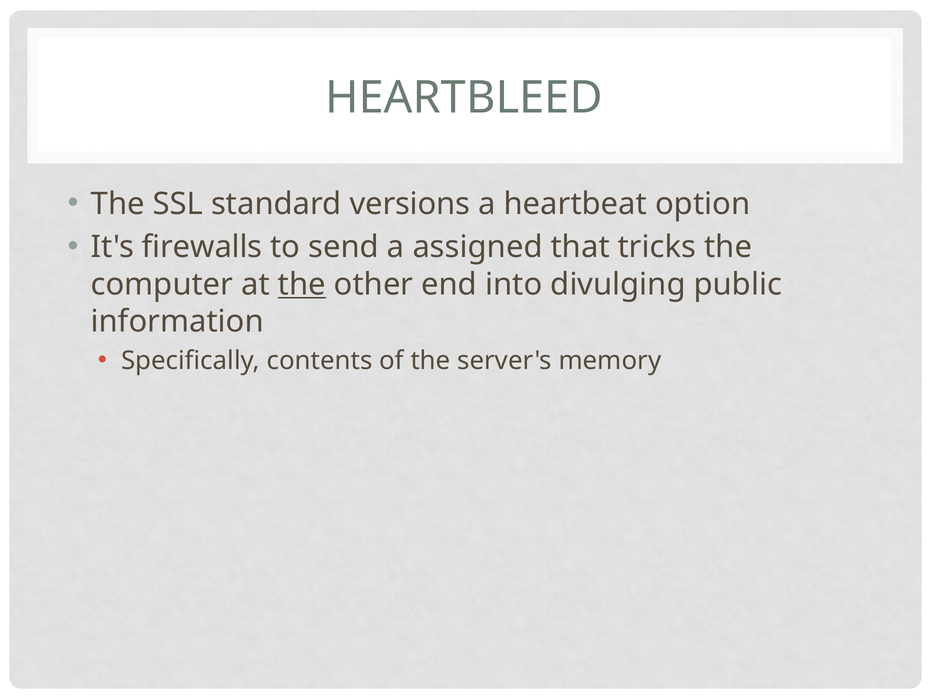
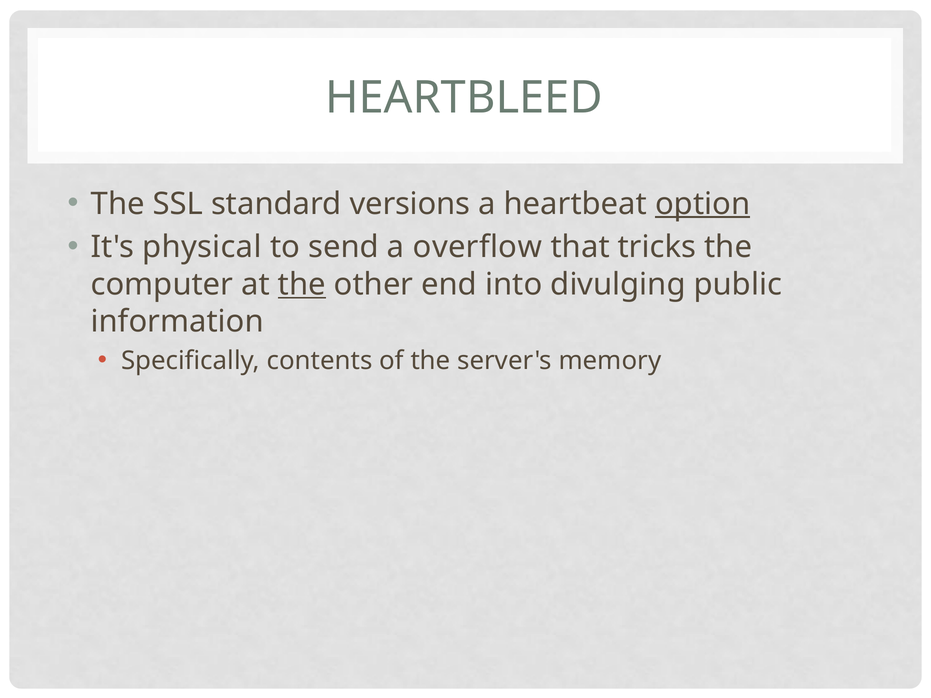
option underline: none -> present
firewalls: firewalls -> physical
assigned: assigned -> overflow
